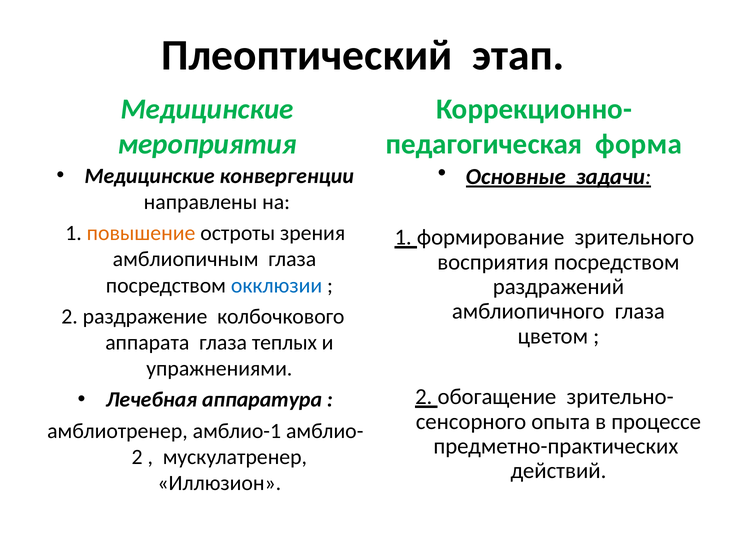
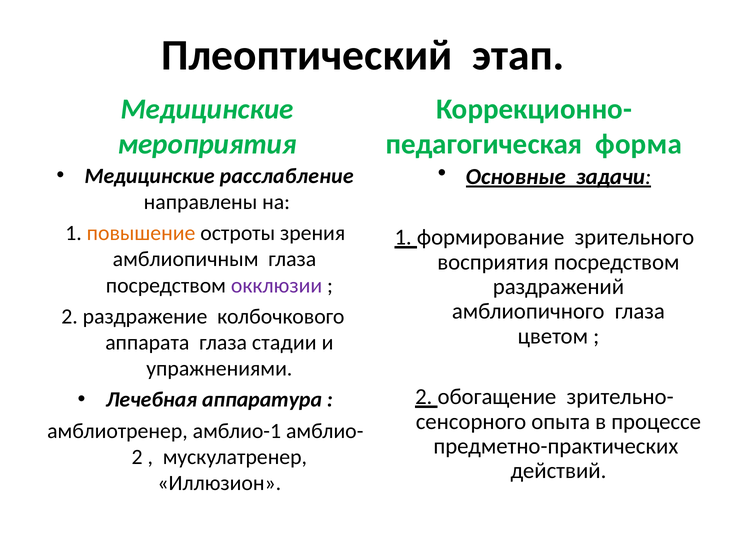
конвергенции: конвергенции -> расслабление
окклюзии colour: blue -> purple
теплых: теплых -> стадии
